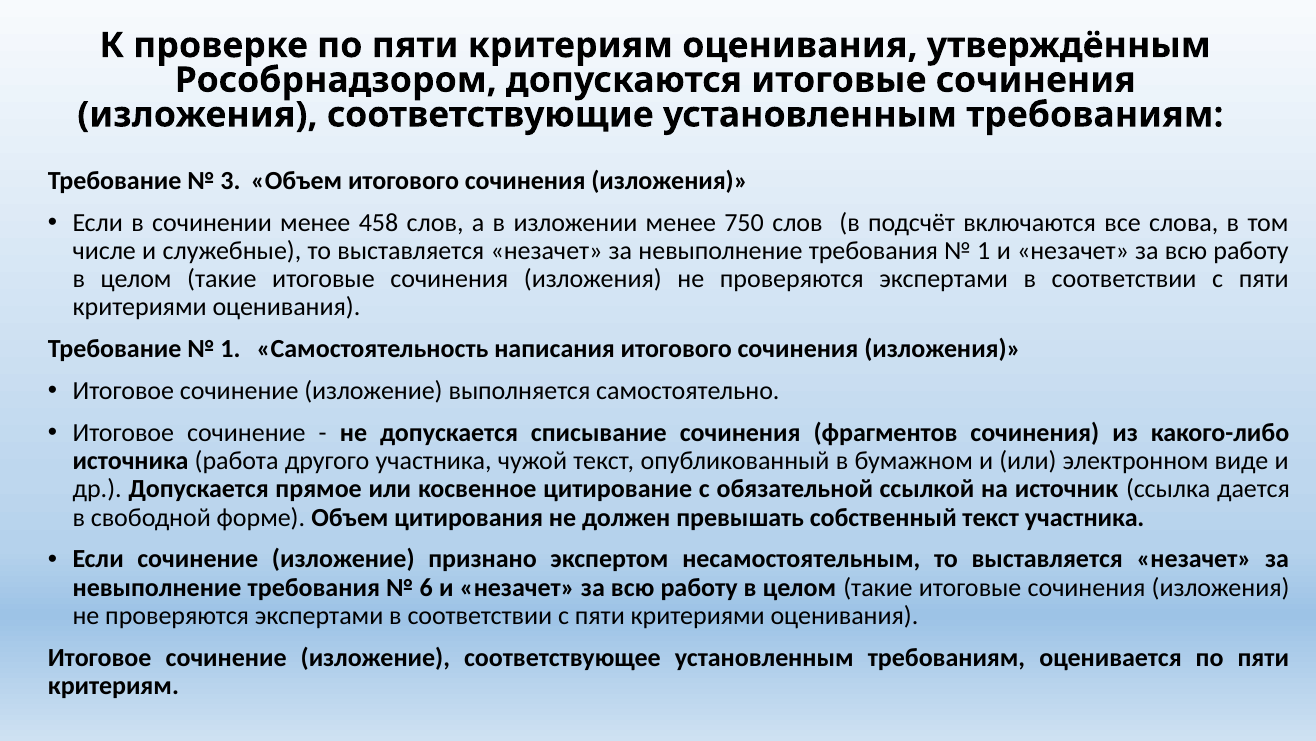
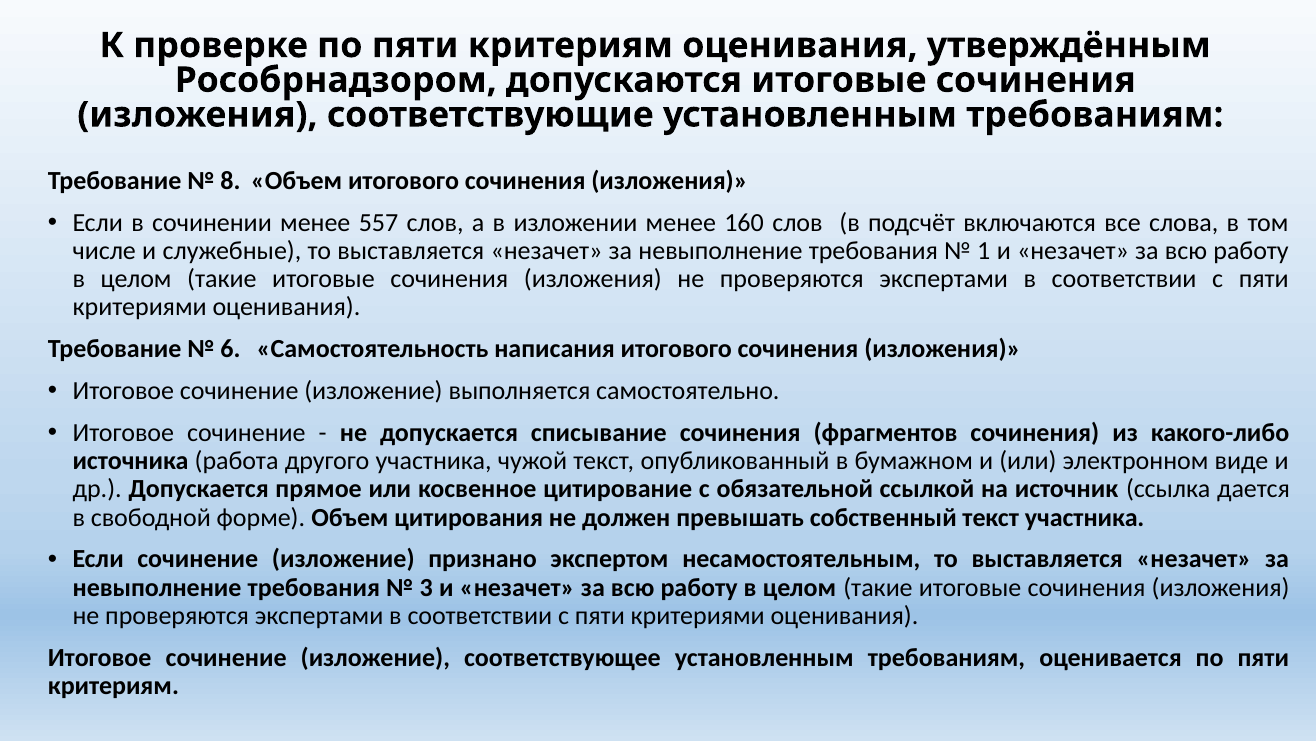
3: 3 -> 8
458: 458 -> 557
750: 750 -> 160
1 at (230, 349): 1 -> 6
6: 6 -> 3
